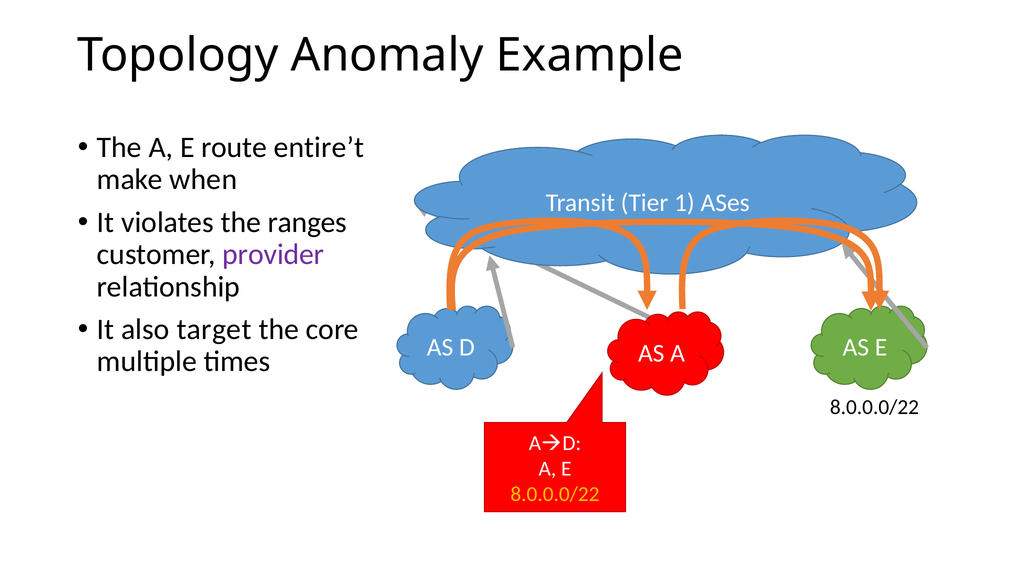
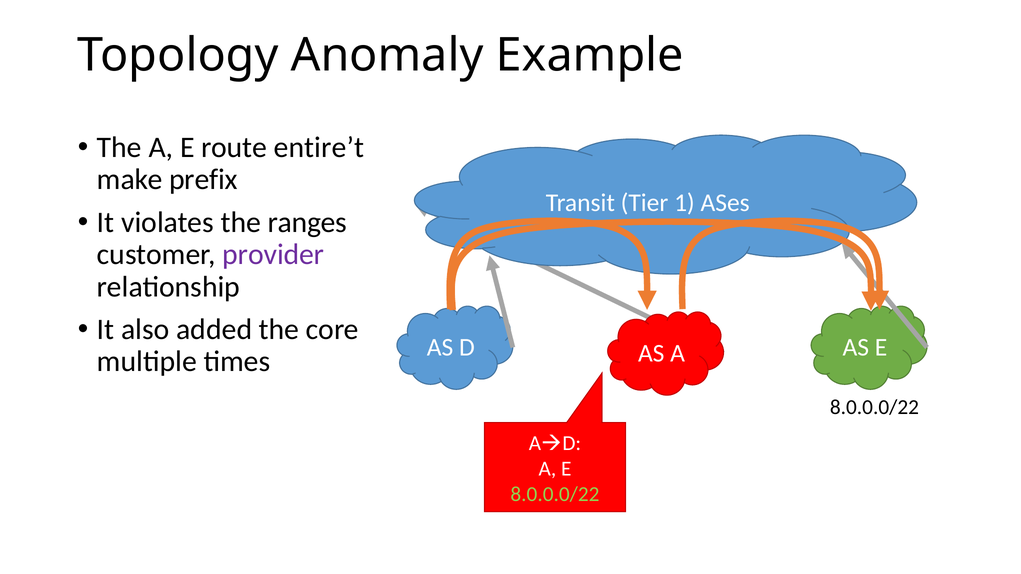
when: when -> prefix
target: target -> added
8.0.0.0/22 at (555, 494) colour: yellow -> light green
